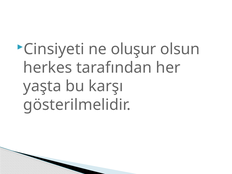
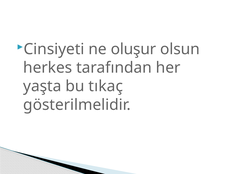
karşı: karşı -> tıkaç
